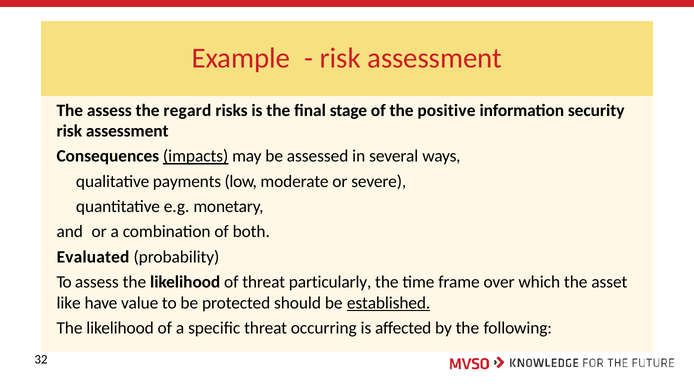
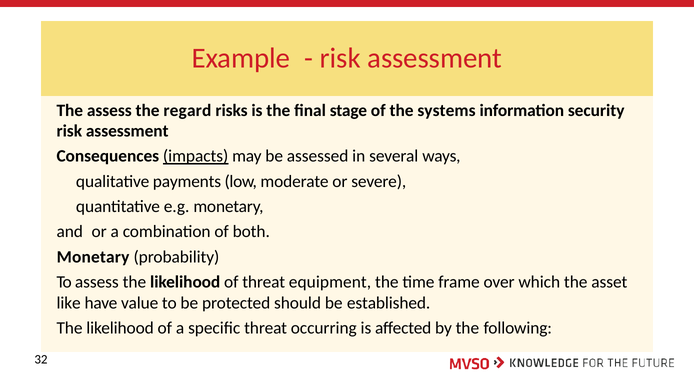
positive: positive -> systems
Evaluated at (93, 257): Evaluated -> Monetary
particularly: particularly -> equipment
established underline: present -> none
